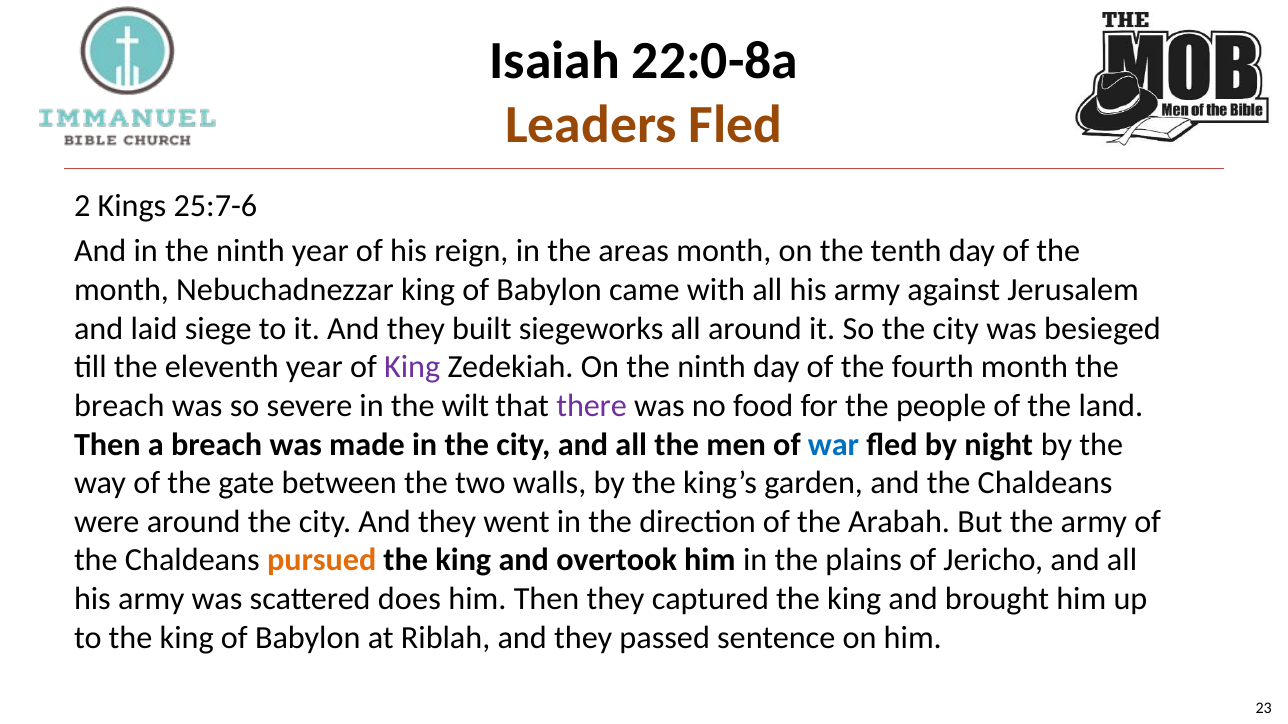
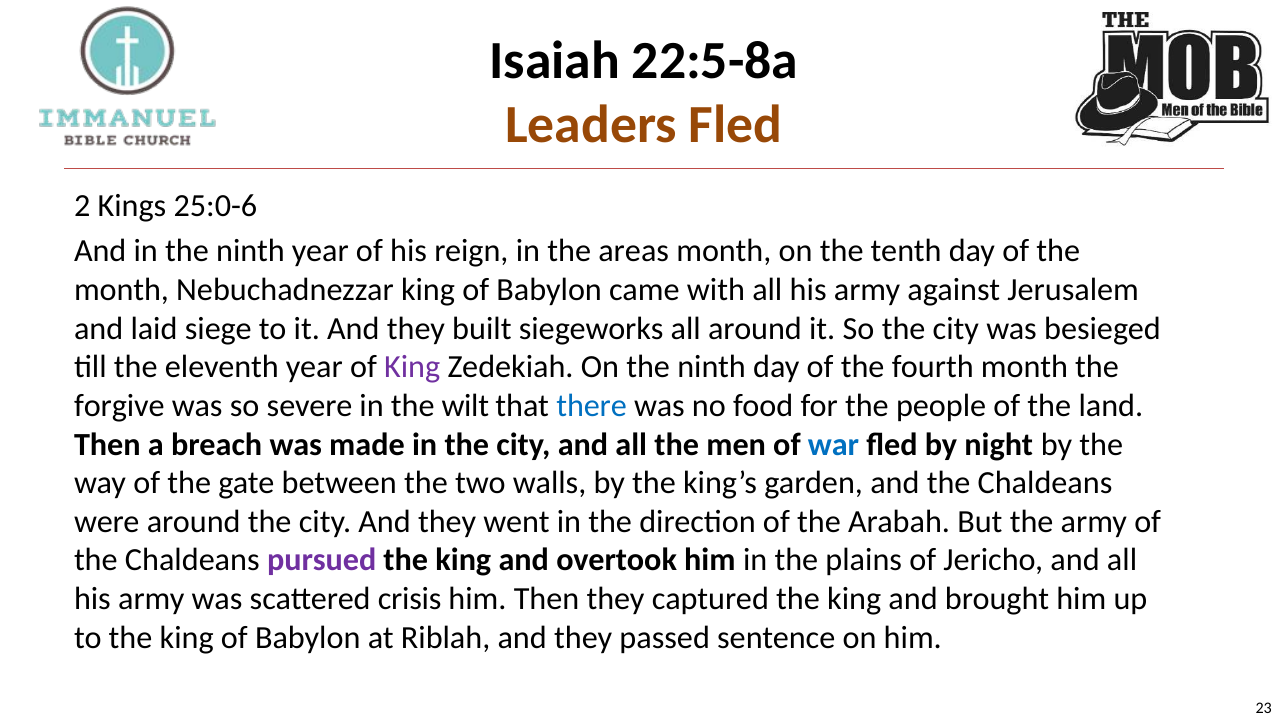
22:0-8a: 22:0-8a -> 22:5-8a
25:7-6: 25:7-6 -> 25:0-6
breach at (119, 406): breach -> forgive
there colour: purple -> blue
pursued colour: orange -> purple
does: does -> crisis
